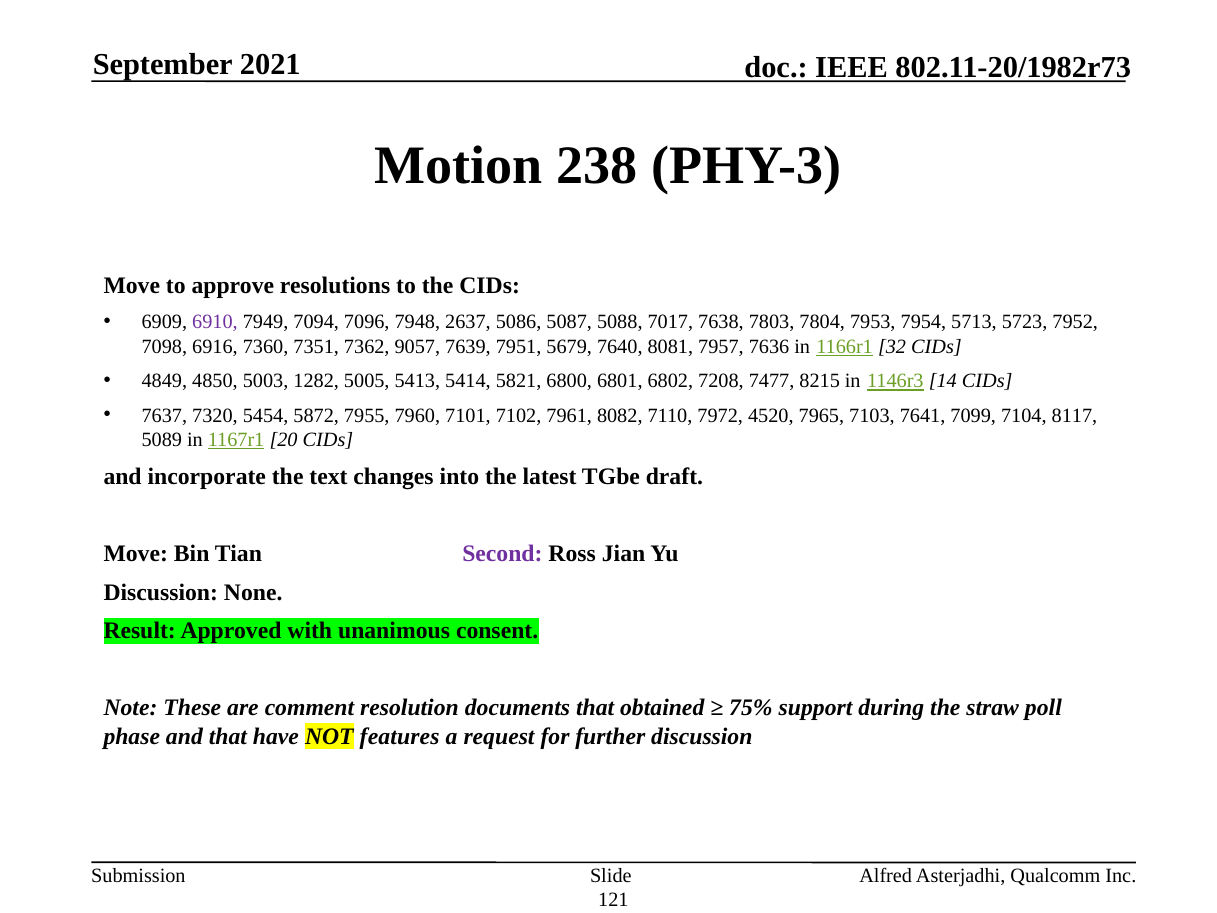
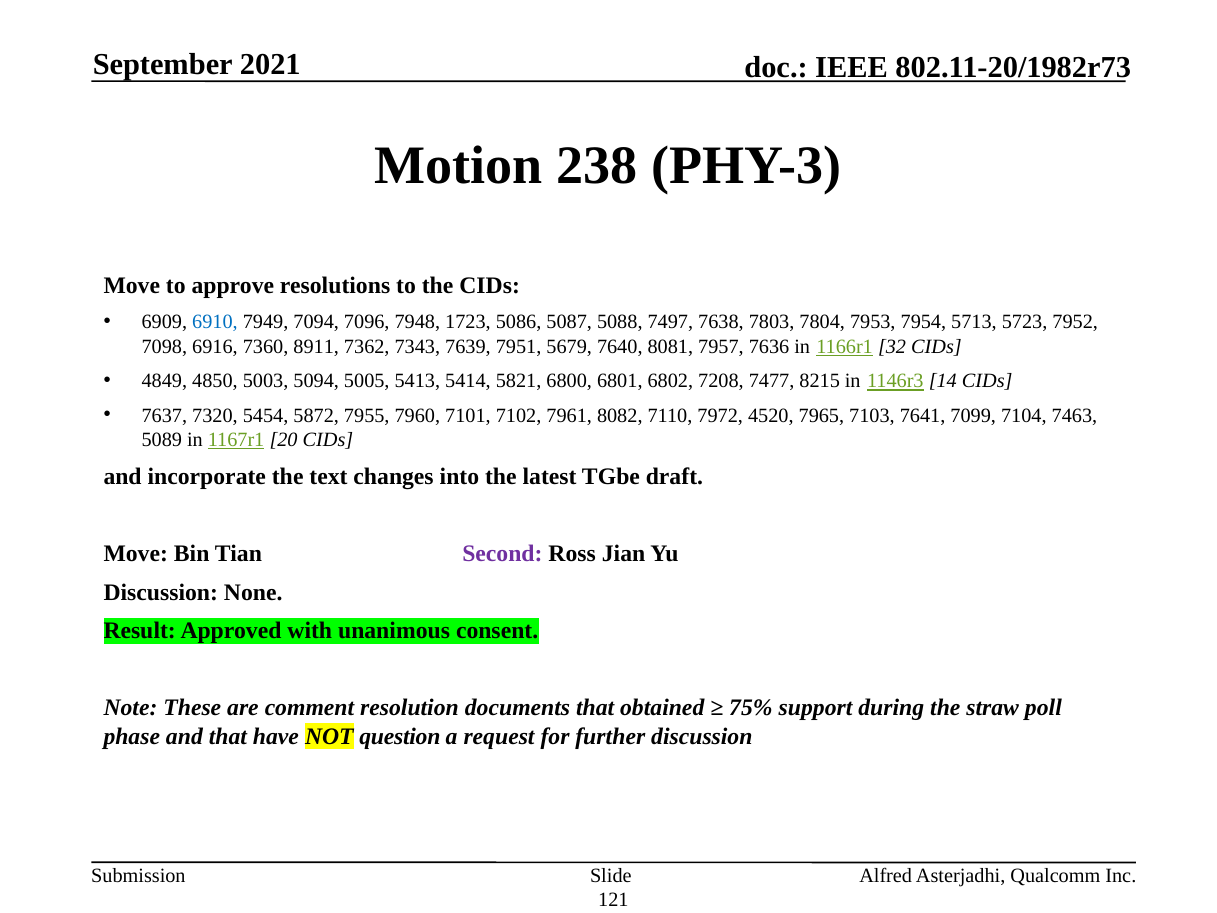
6910 colour: purple -> blue
2637: 2637 -> 1723
7017: 7017 -> 7497
7351: 7351 -> 8911
9057: 9057 -> 7343
1282: 1282 -> 5094
8117: 8117 -> 7463
features: features -> question
